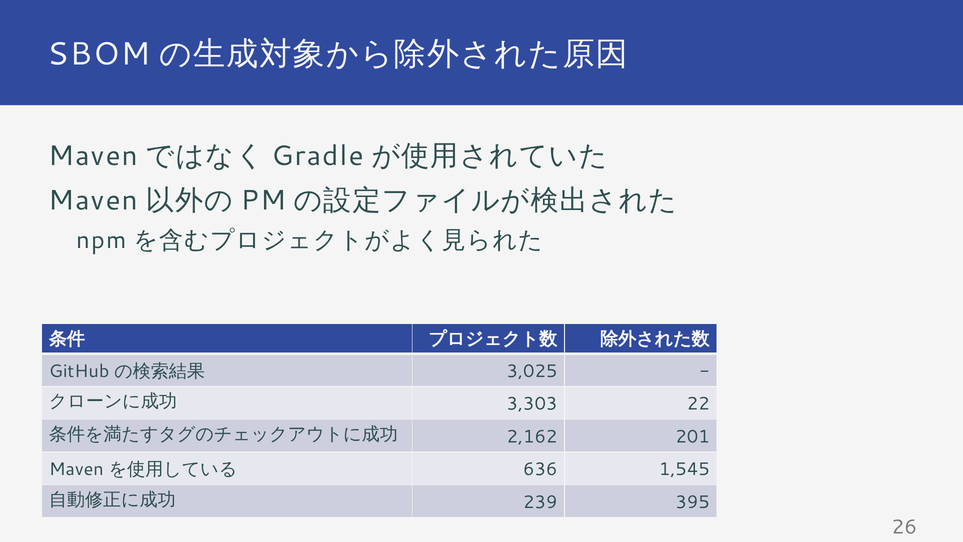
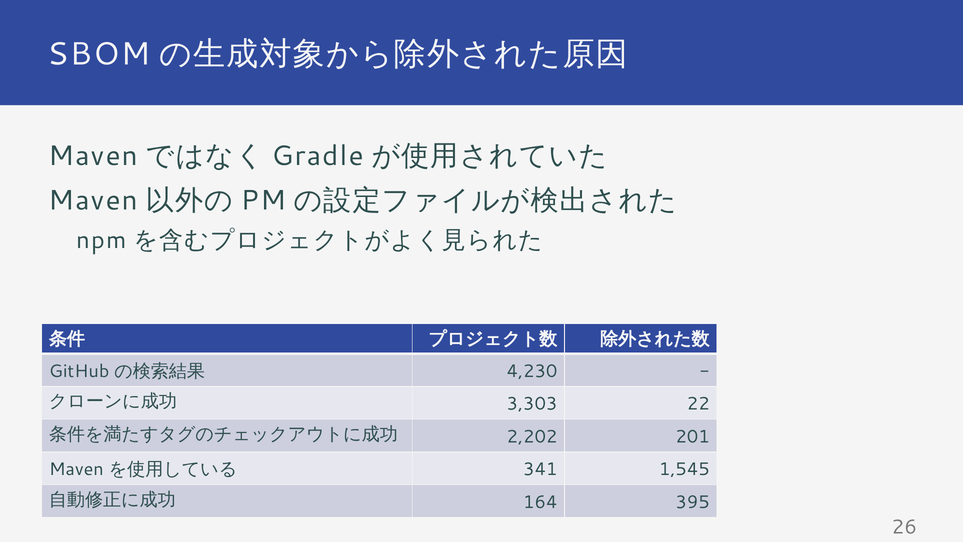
3,025: 3,025 -> 4,230
2,162: 2,162 -> 2,202
636: 636 -> 341
239: 239 -> 164
